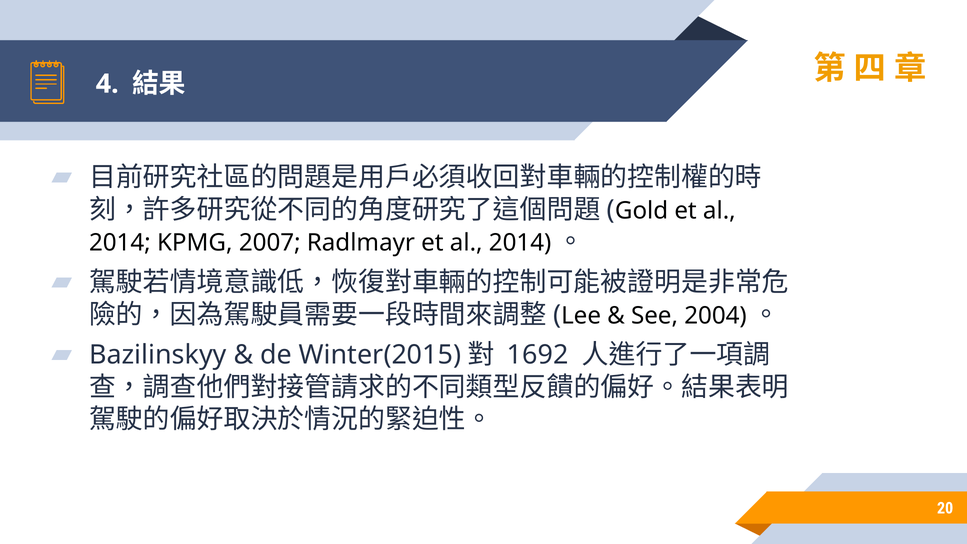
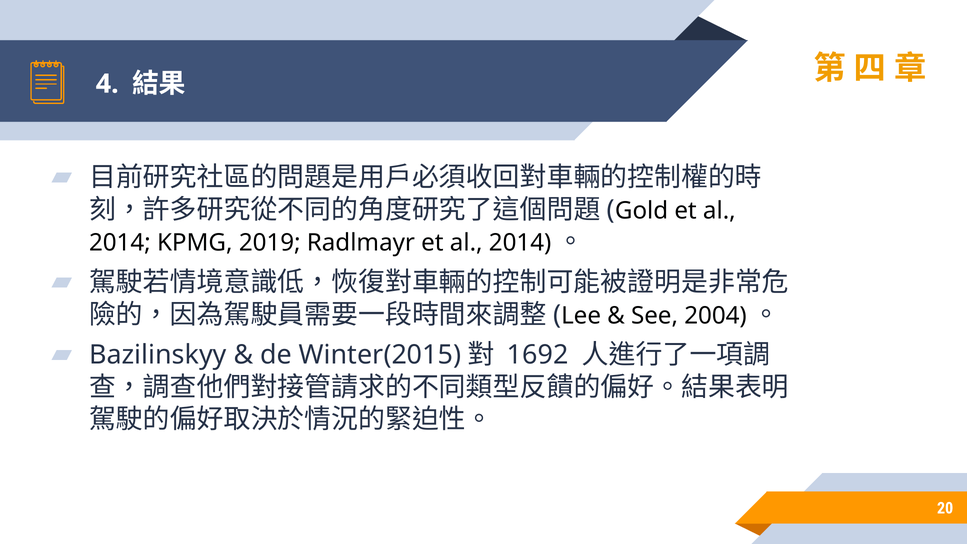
2007: 2007 -> 2019
